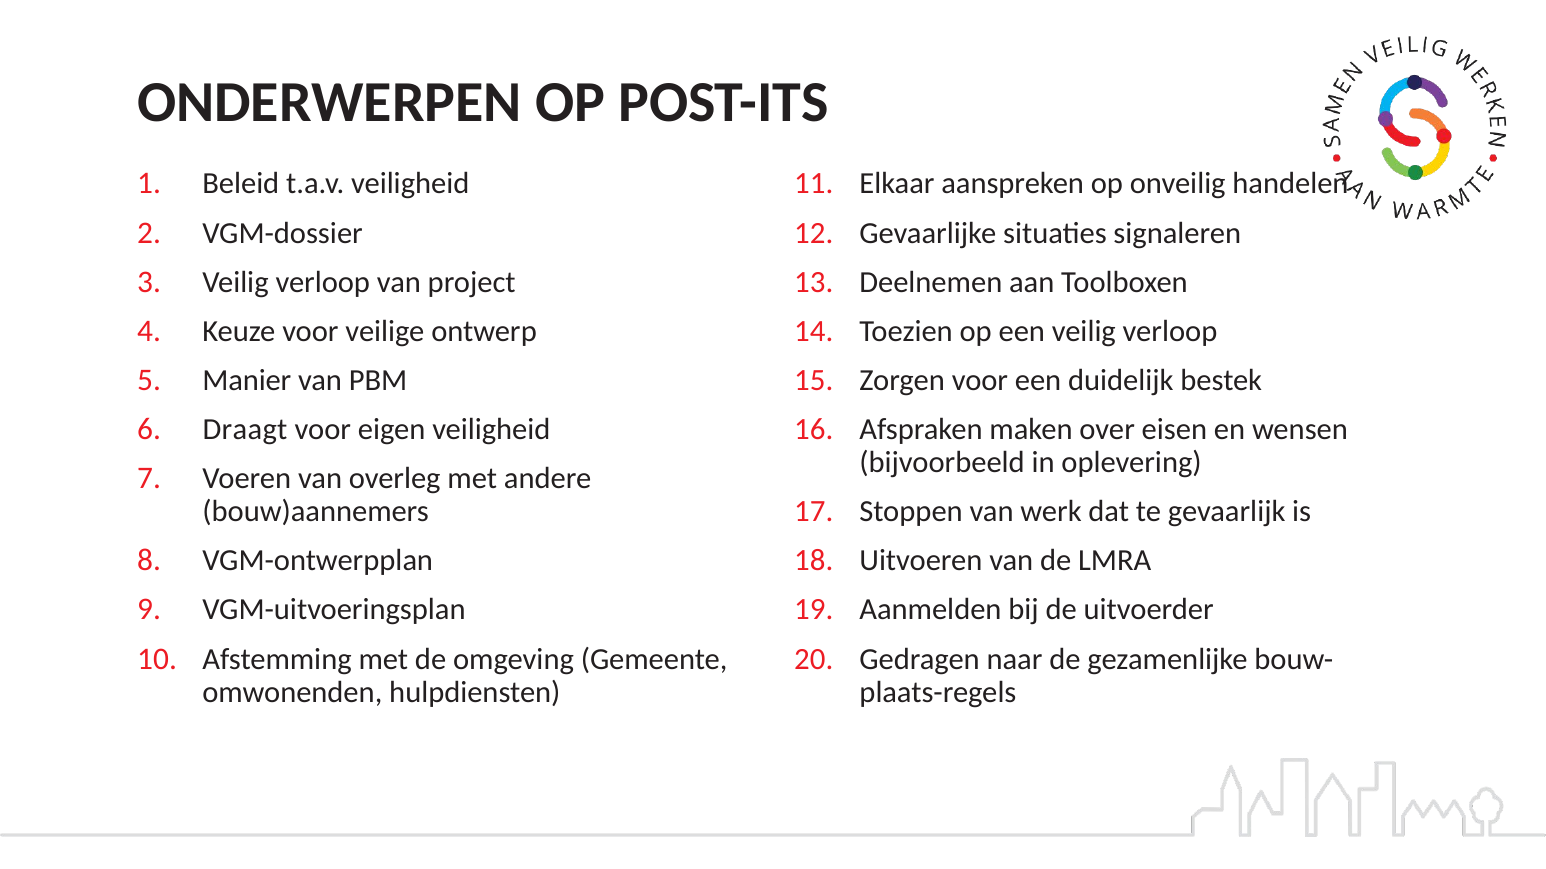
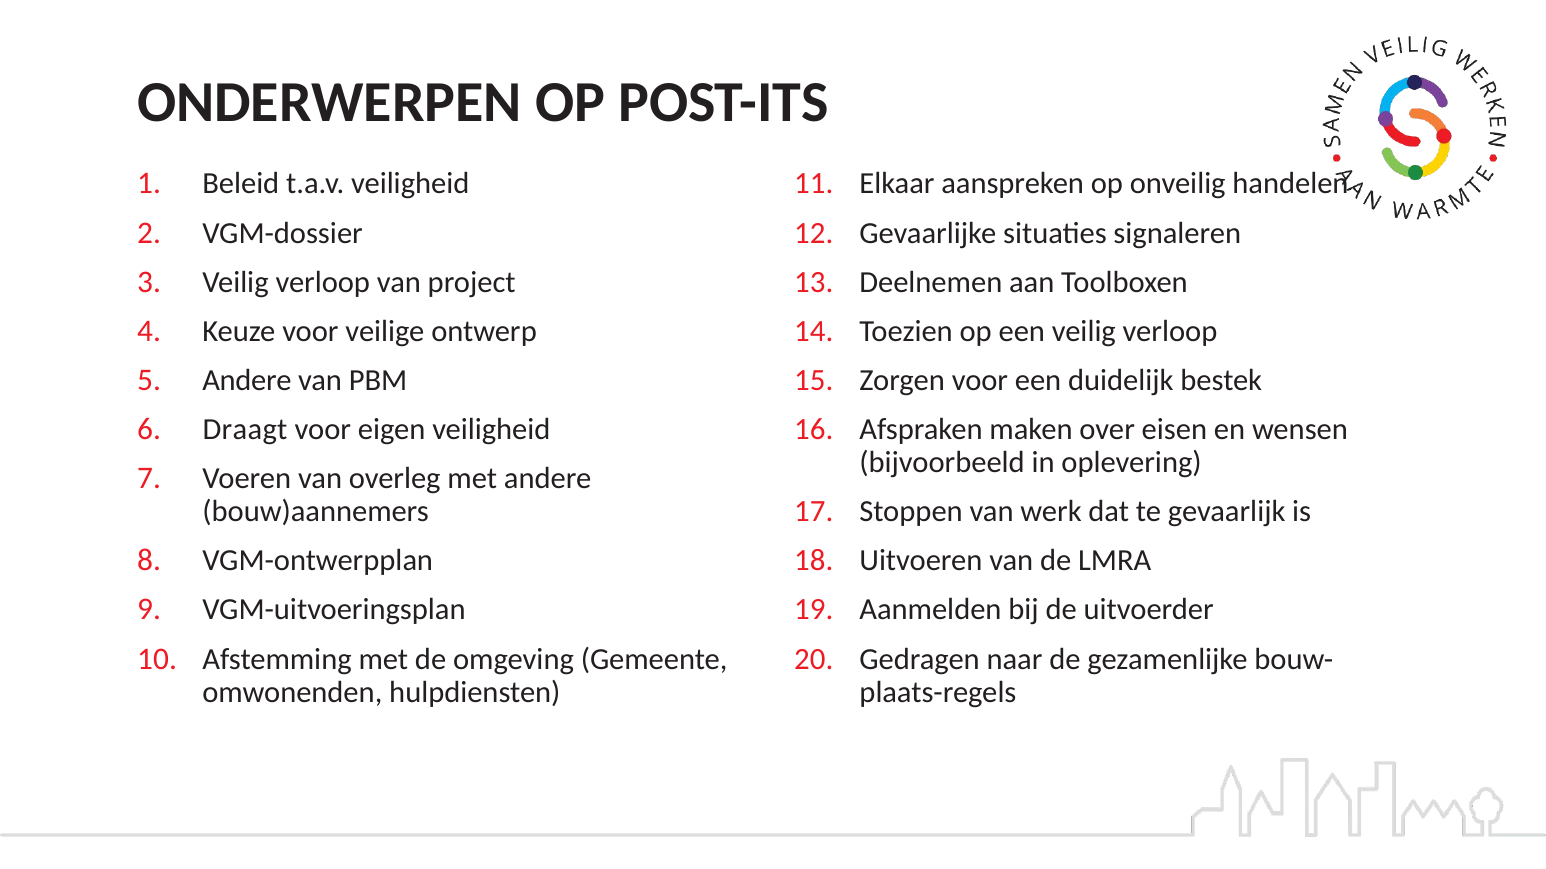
Manier at (247, 381): Manier -> Andere
